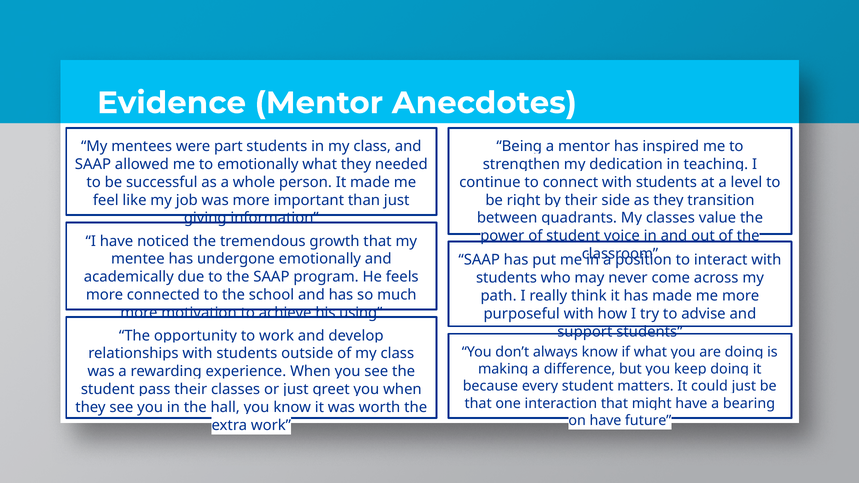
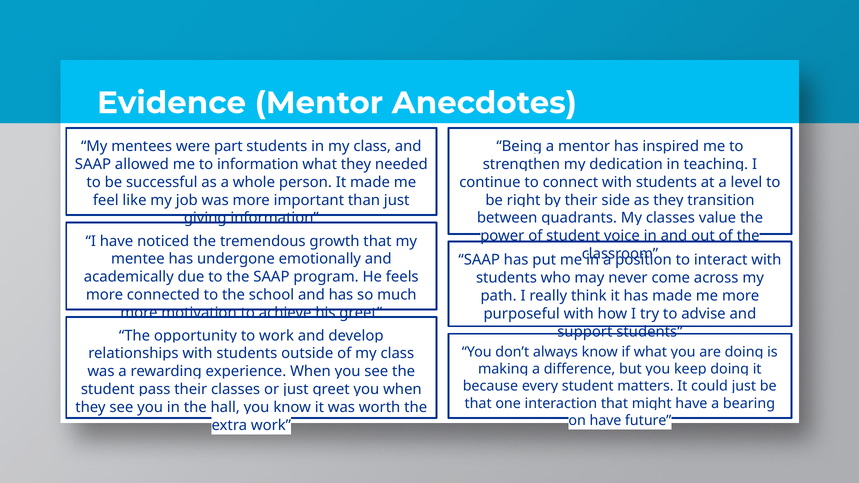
to emotionally: emotionally -> information
his using: using -> greet
